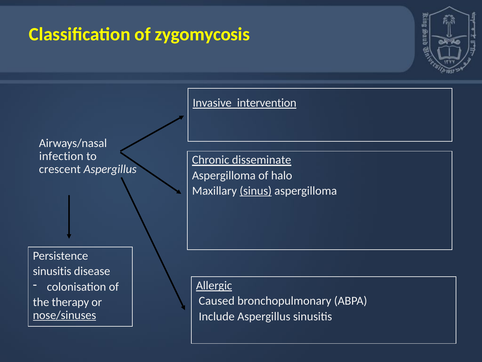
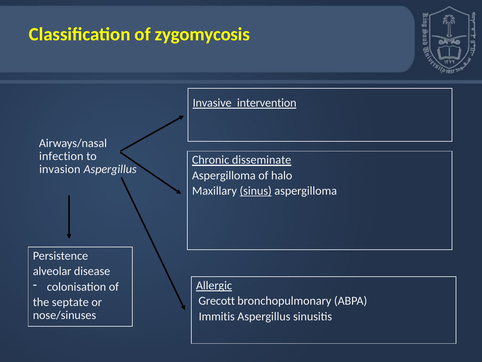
crescent: crescent -> invasion
sinusitis at (52, 271): sinusitis -> alveolar
Caused: Caused -> Grecott
therapy: therapy -> septate
nose/sinuses underline: present -> none
Include: Include -> Immitis
